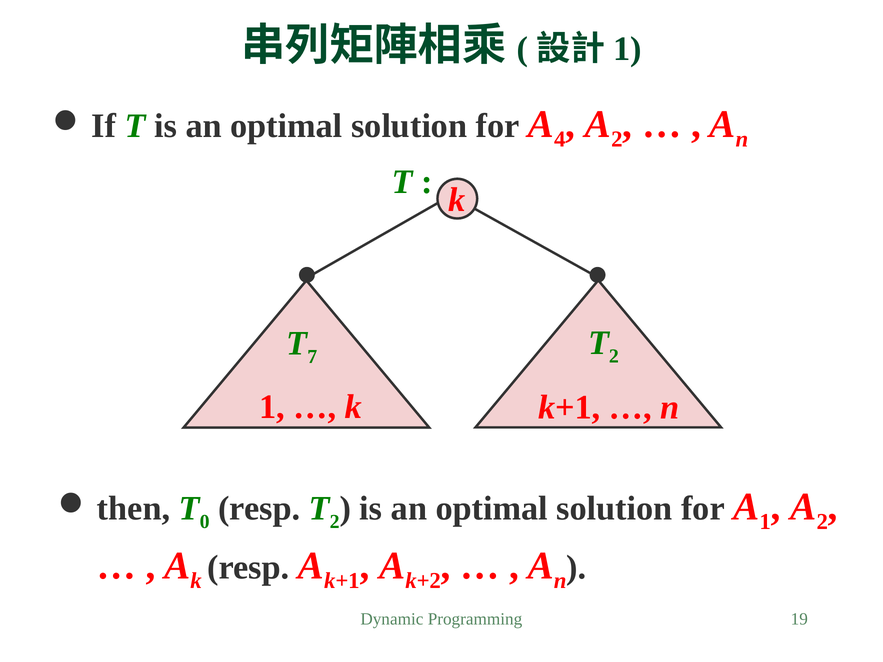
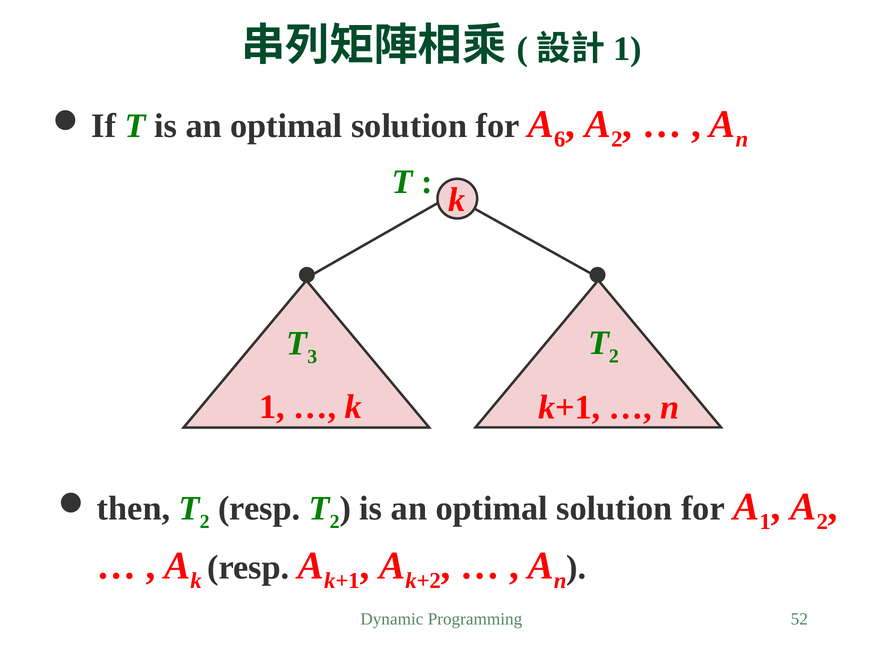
4: 4 -> 6
7: 7 -> 3
0 at (205, 522): 0 -> 2
19: 19 -> 52
